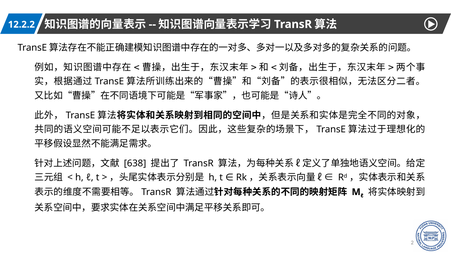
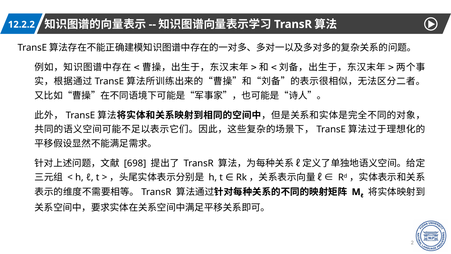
638: 638 -> 698
